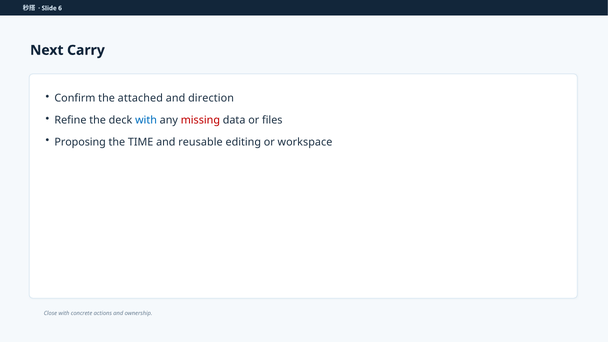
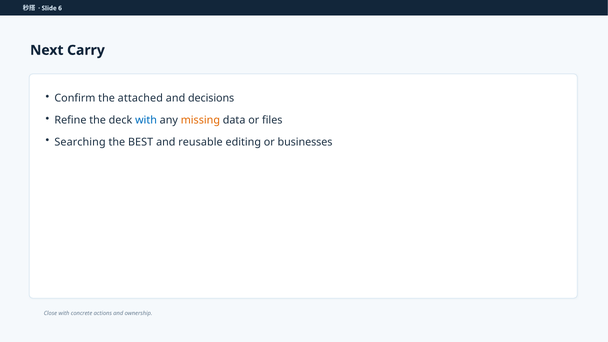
direction: direction -> decisions
missing colour: red -> orange
Proposing: Proposing -> Searching
TIME: TIME -> BEST
workspace: workspace -> businesses
